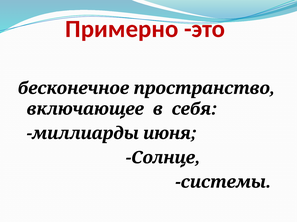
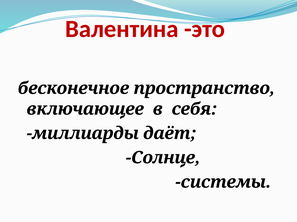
Примерно: Примерно -> Валентина
июня: июня -> даёт
